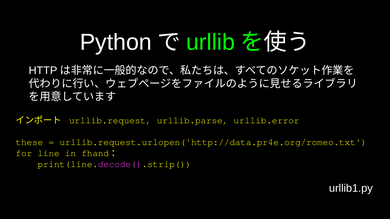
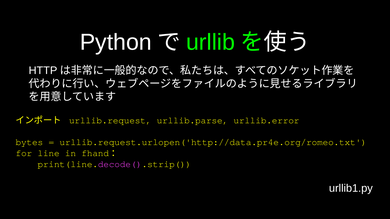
these: these -> bytes
